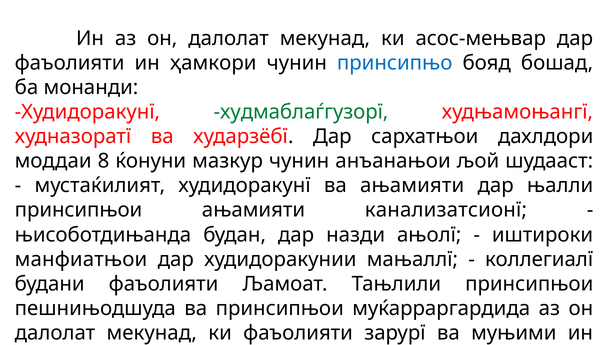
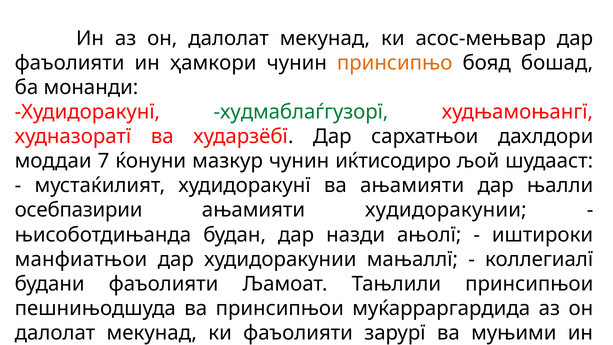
принсипњо colour: blue -> orange
8: 8 -> 7
анъанањои: анъанањои -> иќтисодиро
принсипњои at (79, 210): принсипњои -> осебпазирии
ањамияти канализатсионї: канализатсионї -> худидоракунии
